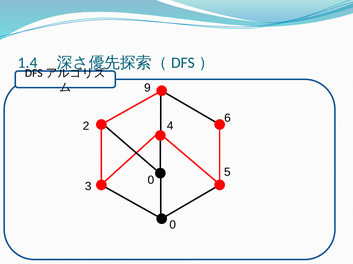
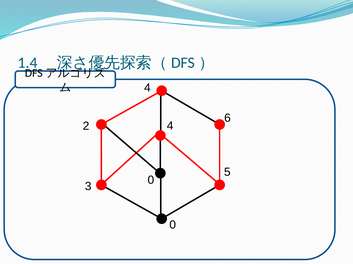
9 at (147, 88): 9 -> 4
